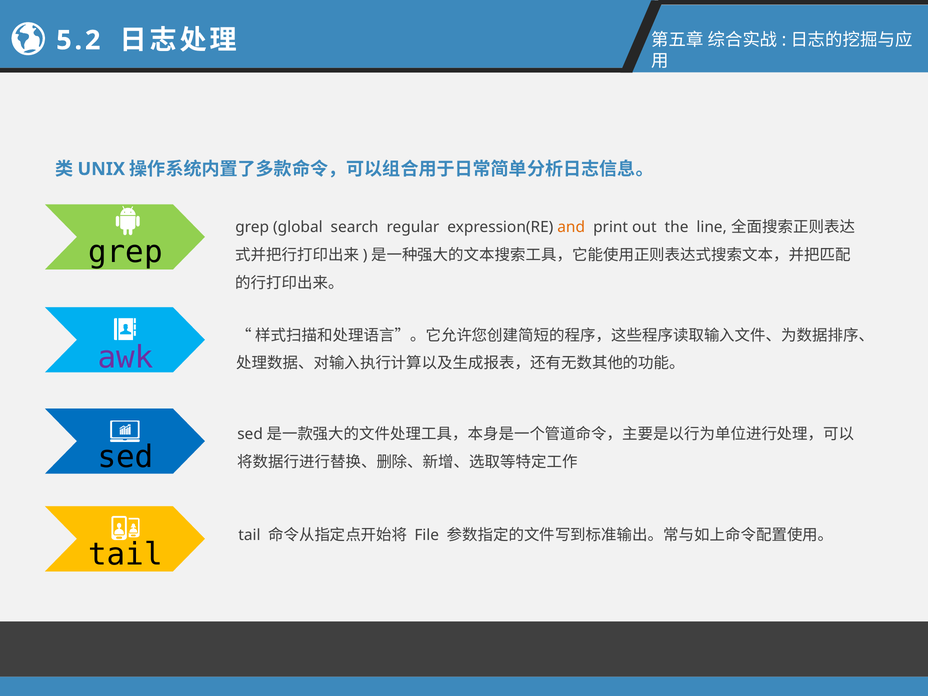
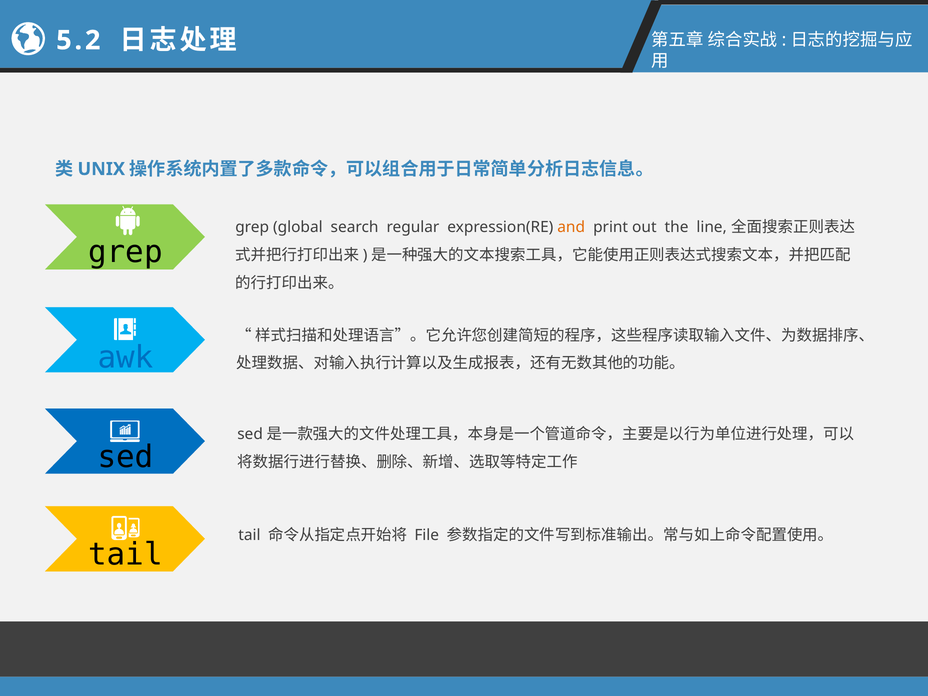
awk colour: purple -> blue
